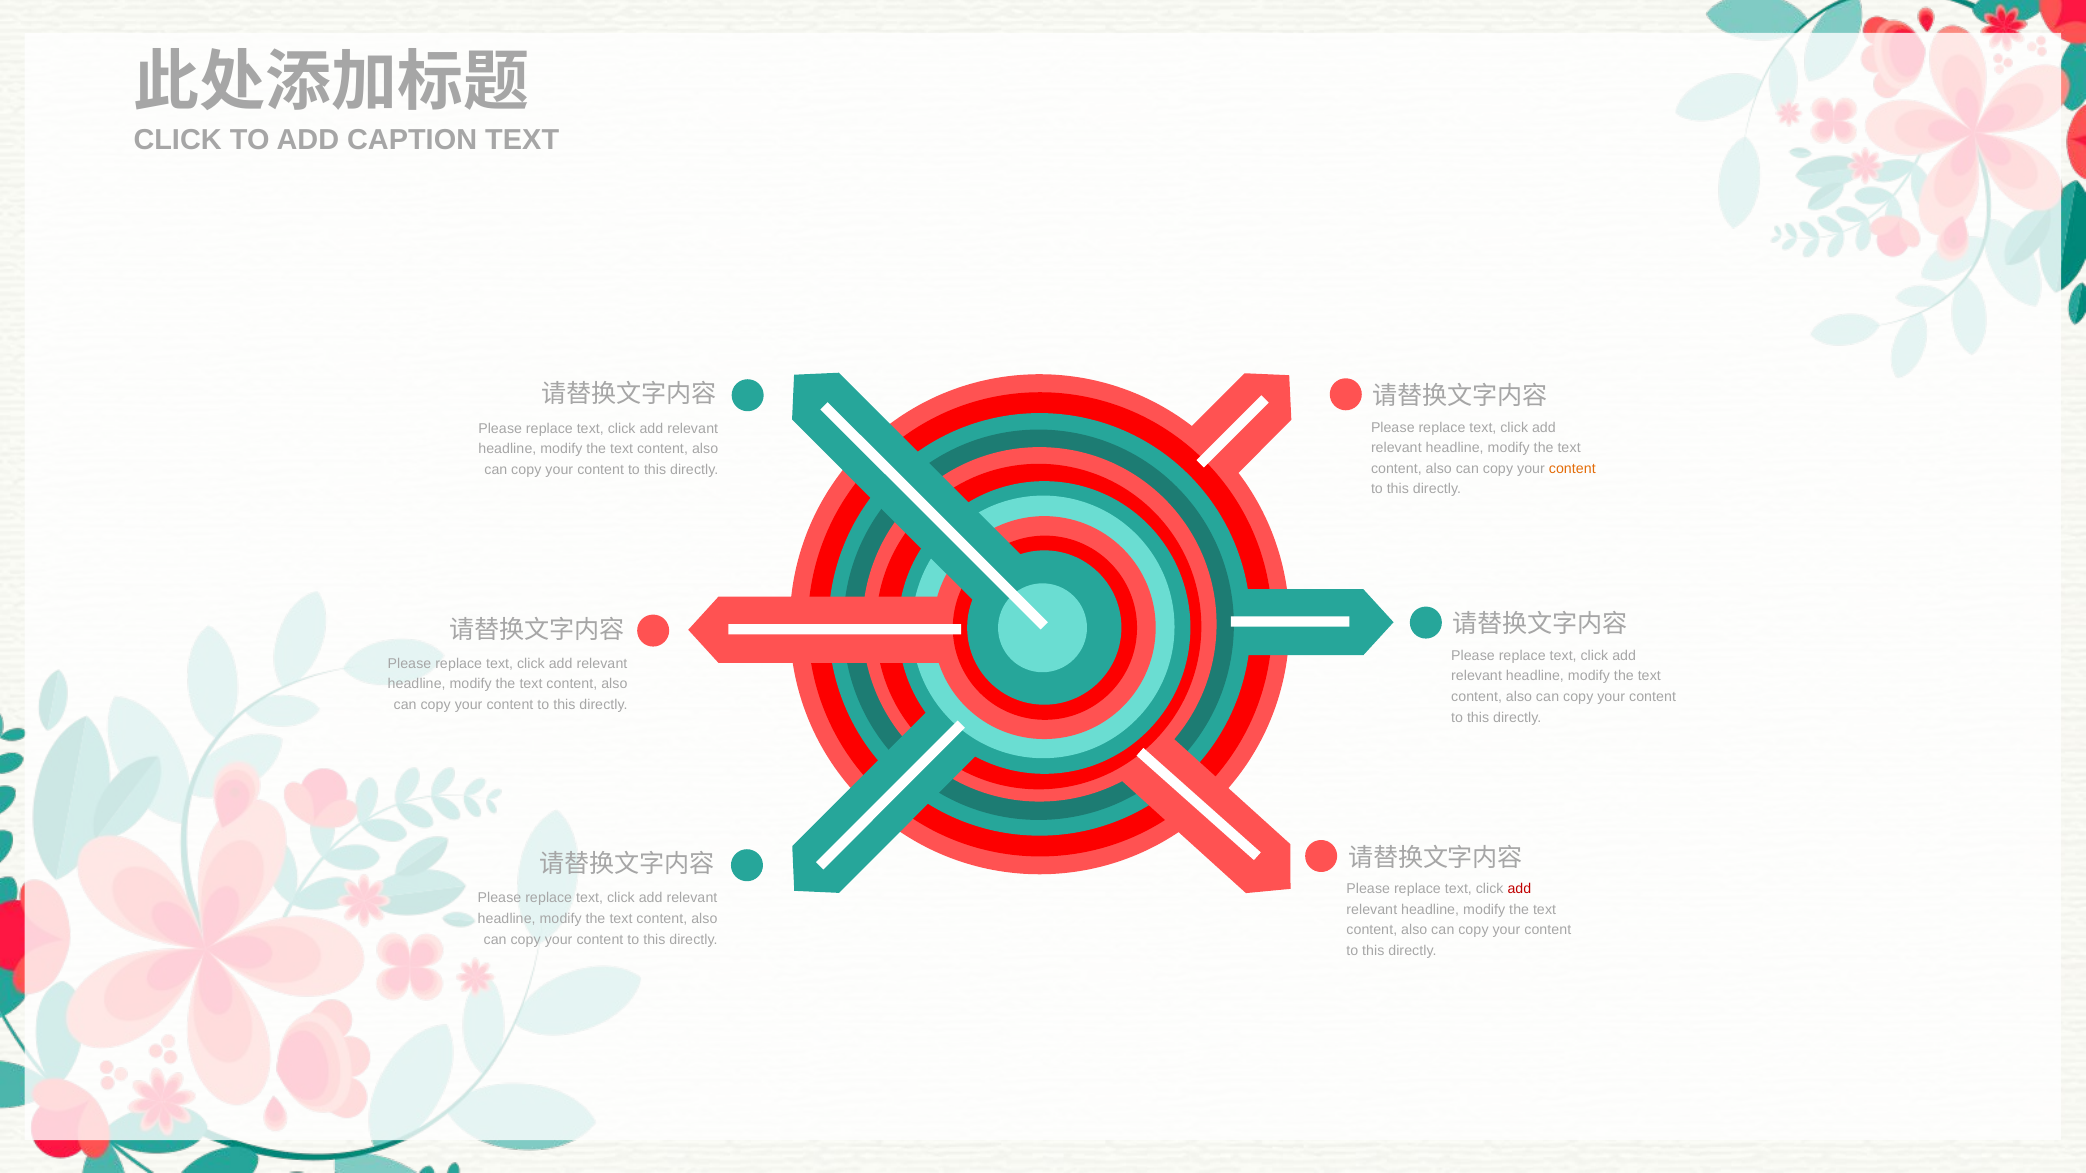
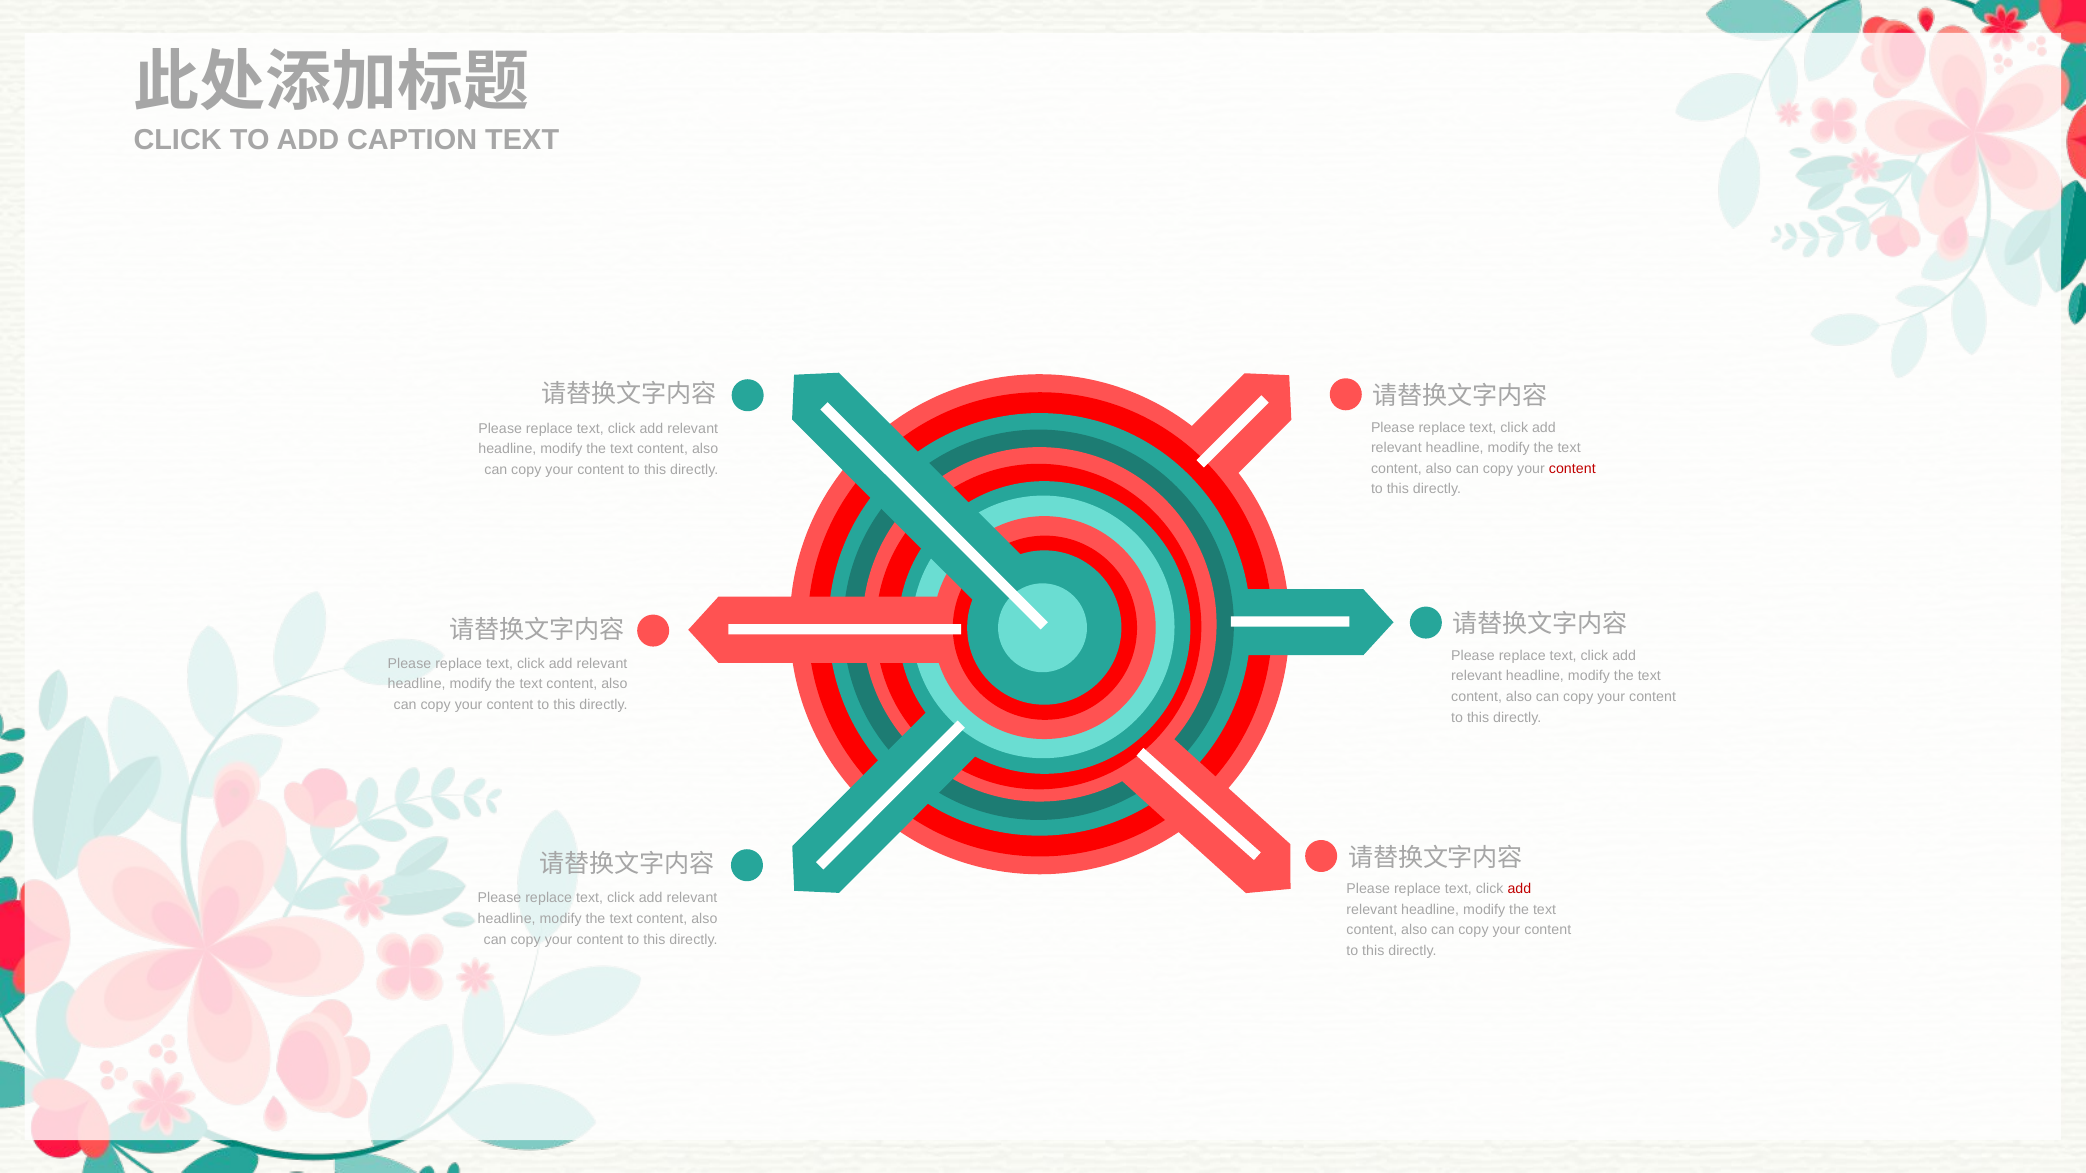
content at (1572, 469) colour: orange -> red
